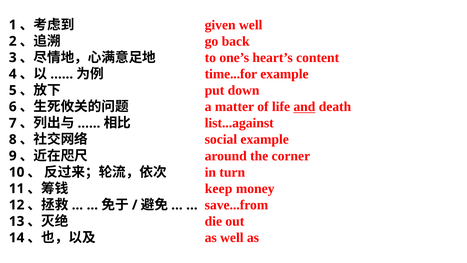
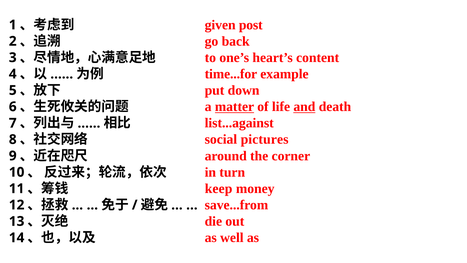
given well: well -> post
matter underline: none -> present
social example: example -> pictures
